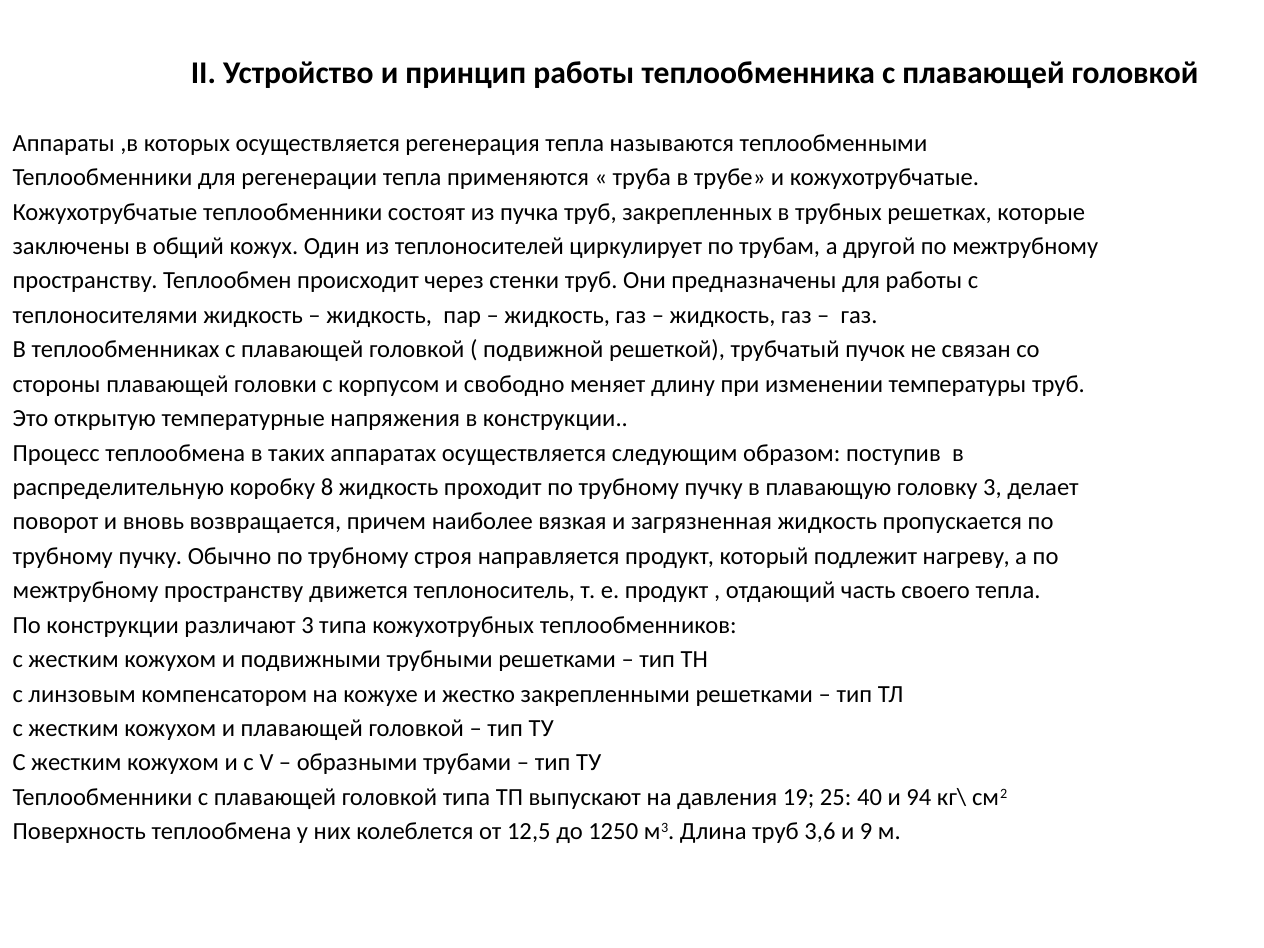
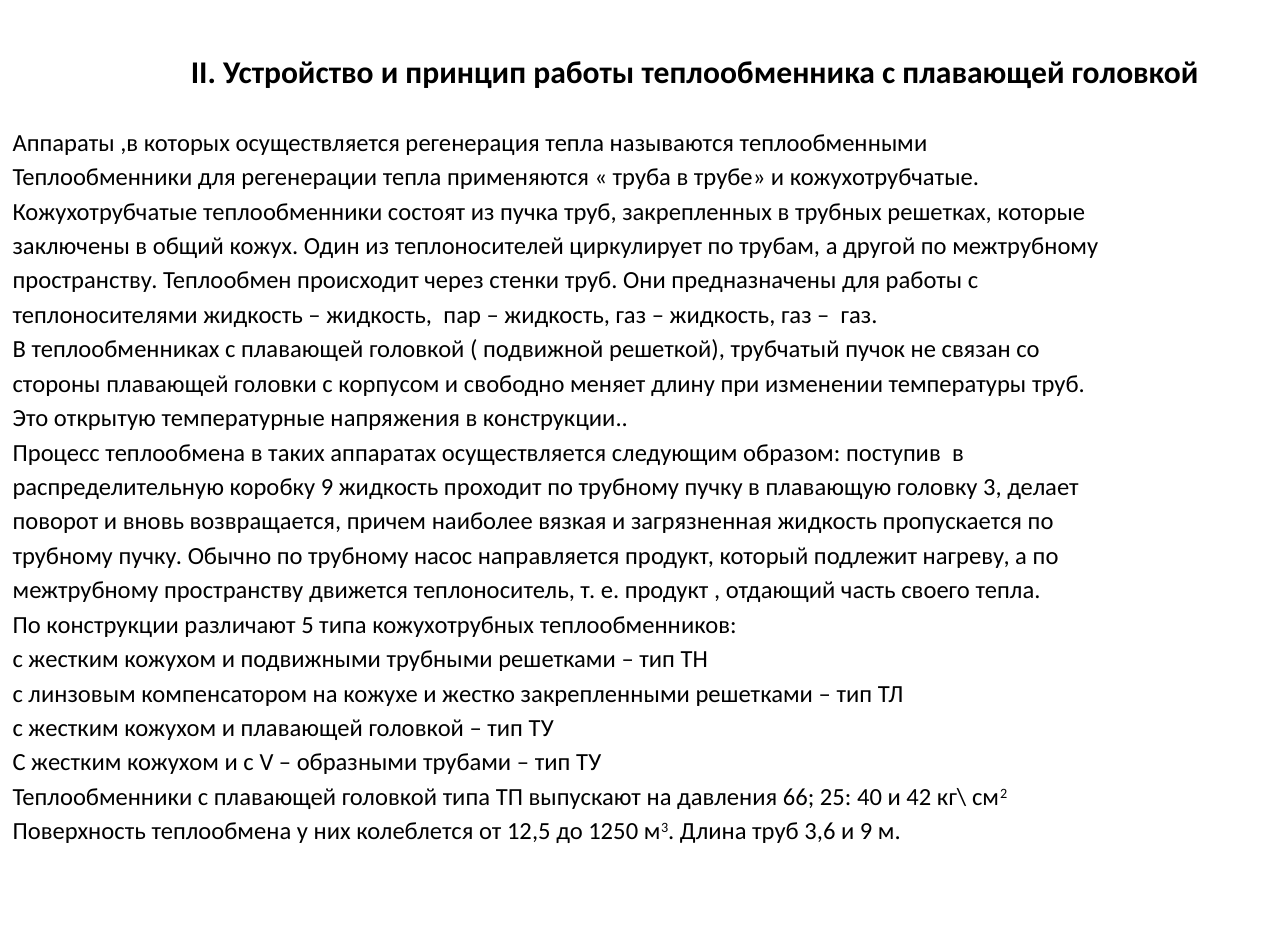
коробку 8: 8 -> 9
строя: строя -> насос
различают 3: 3 -> 5
19: 19 -> 66
94: 94 -> 42
